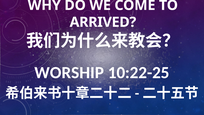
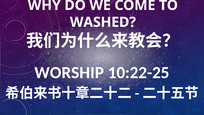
ARRIVED: ARRIVED -> WASHED
